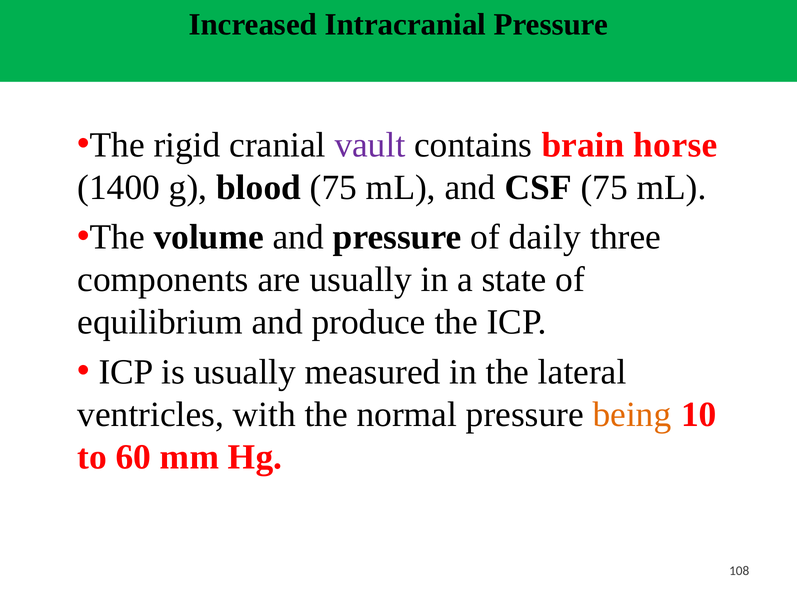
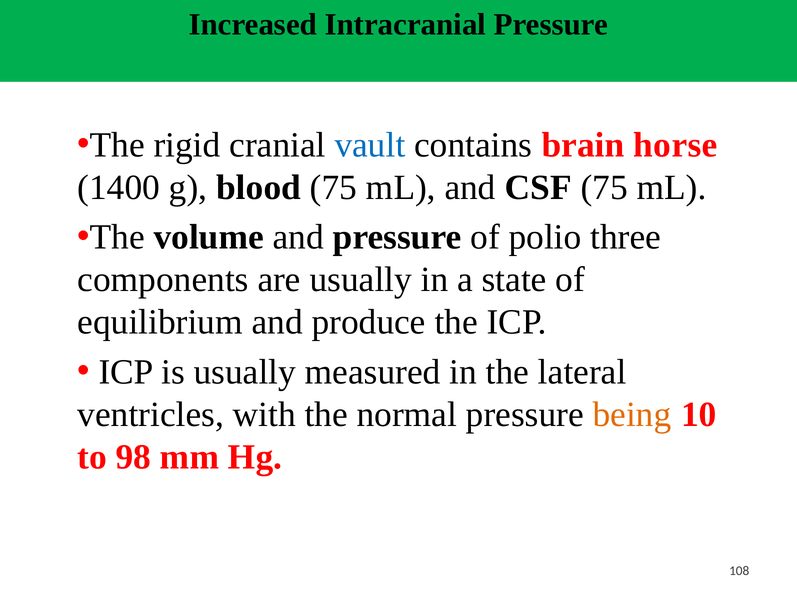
vault colour: purple -> blue
daily: daily -> polio
60: 60 -> 98
